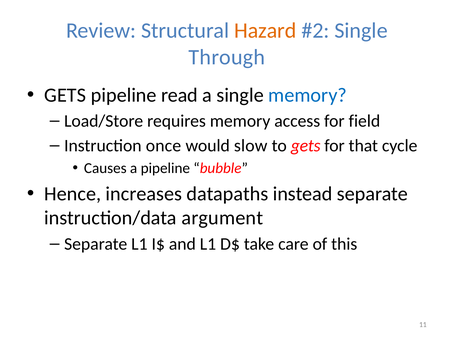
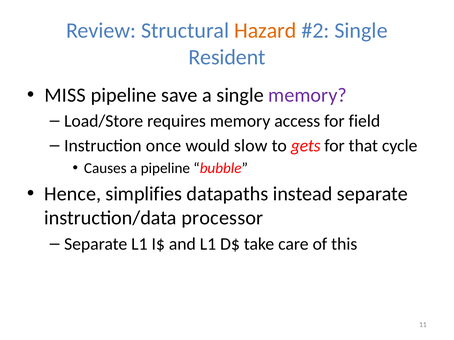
Through: Through -> Resident
GETS at (65, 95): GETS -> MISS
read: read -> save
memory at (308, 95) colour: blue -> purple
increases: increases -> simplifies
argument: argument -> processor
